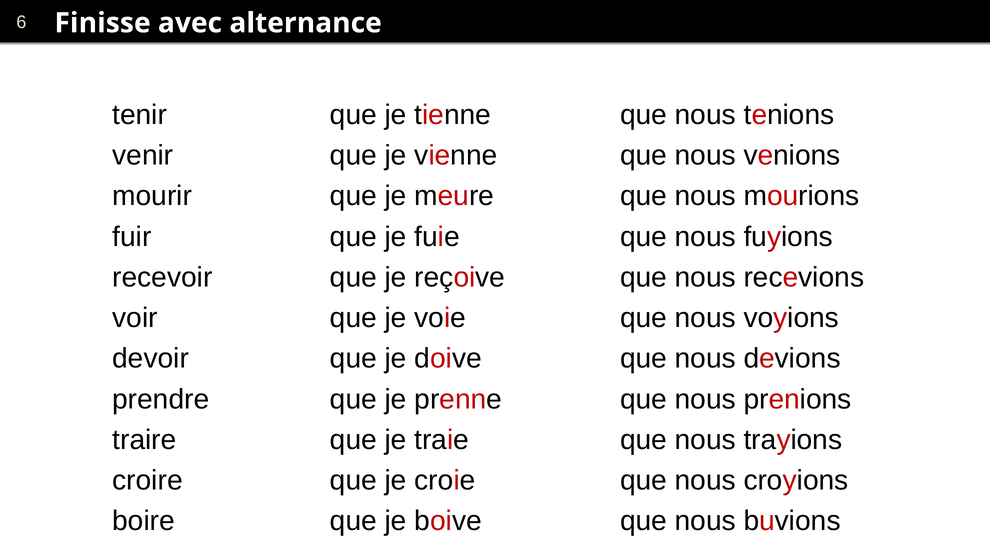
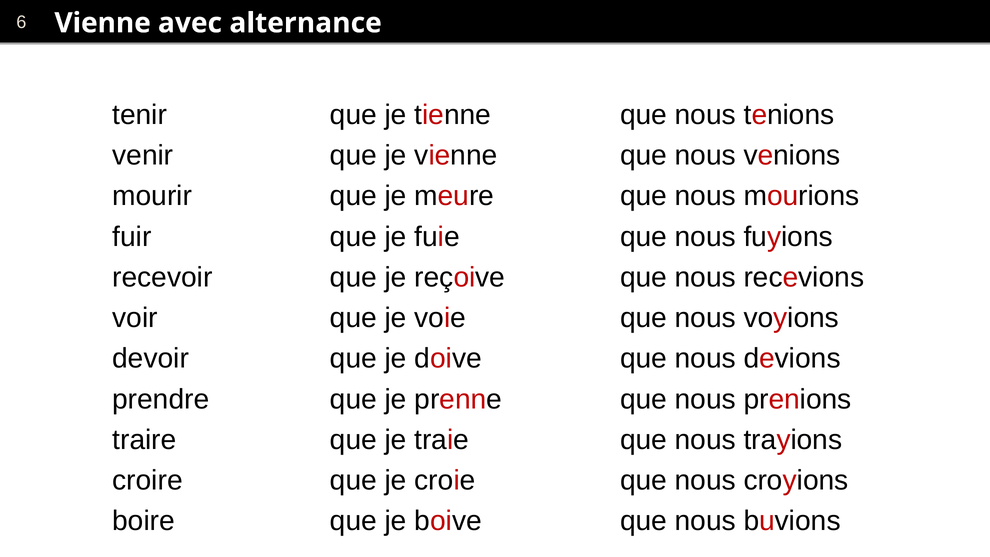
Finisse at (102, 23): Finisse -> Vienne
